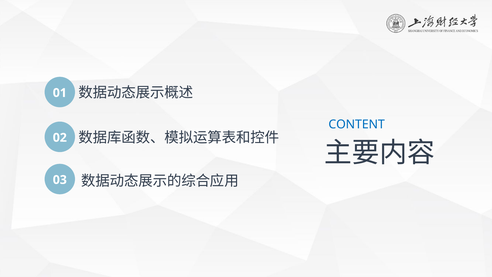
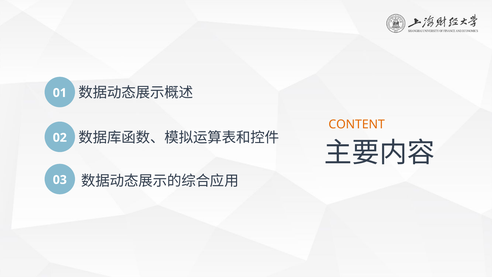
CONTENT colour: blue -> orange
